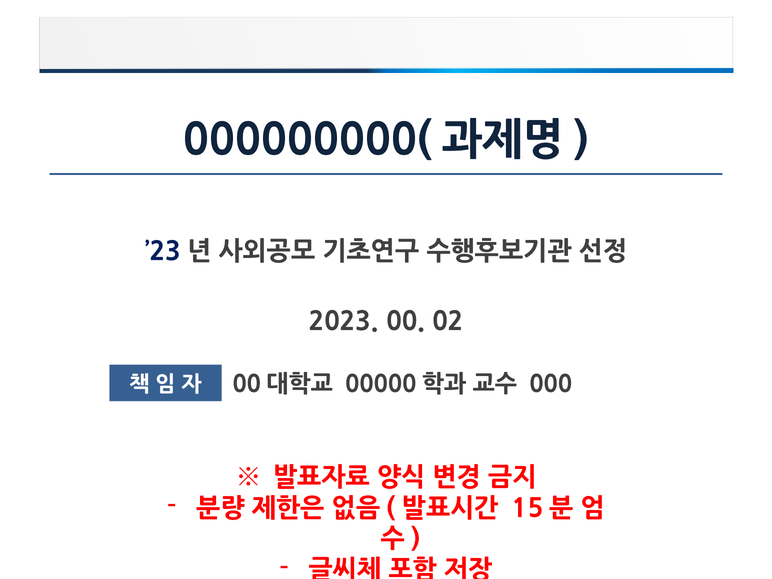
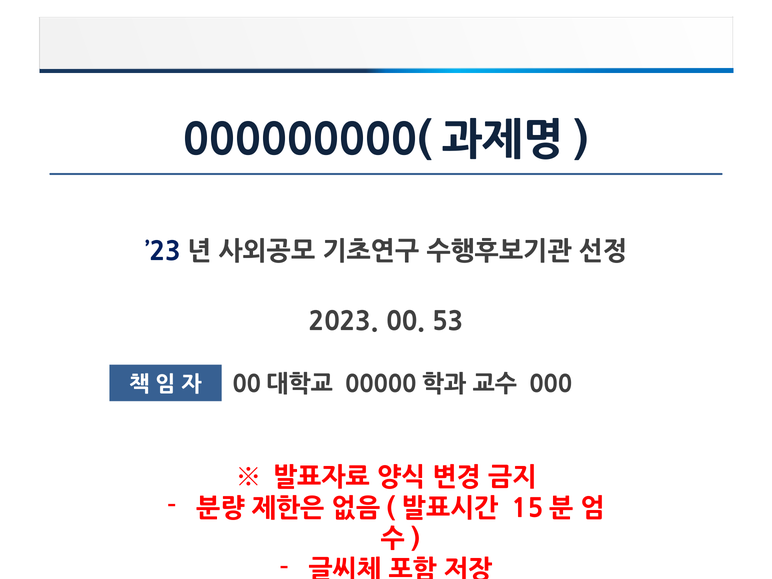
02: 02 -> 53
